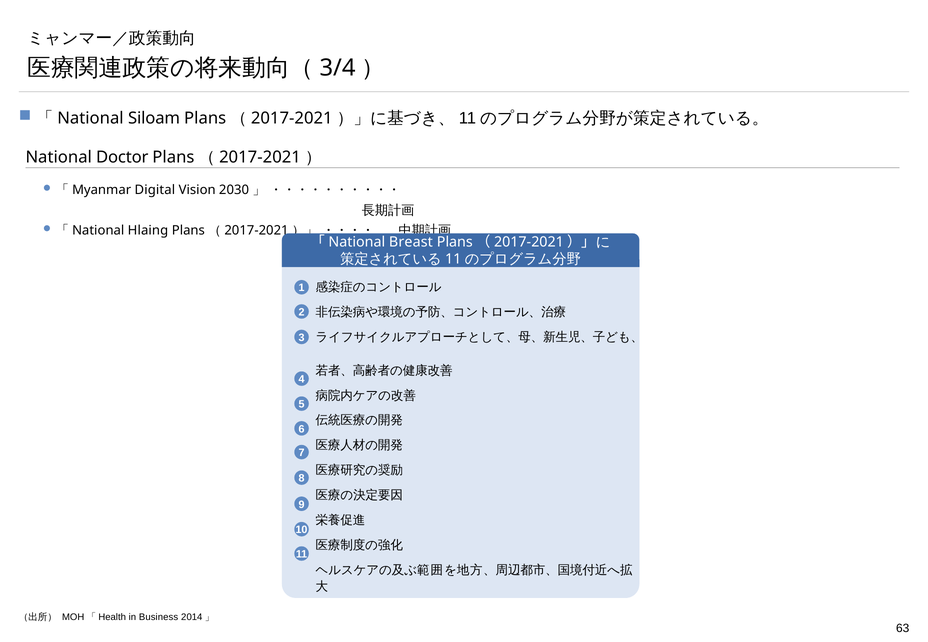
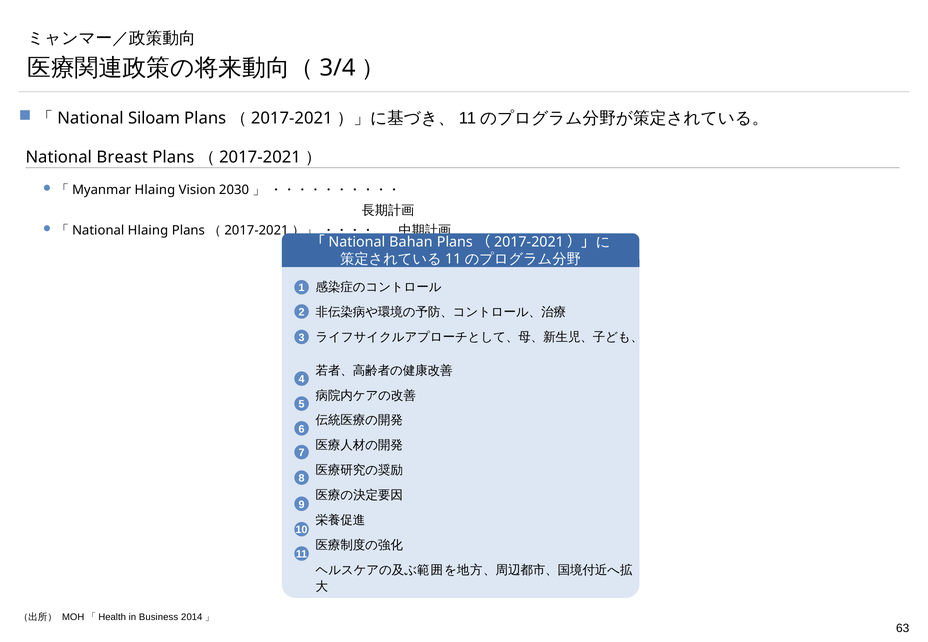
Doctor: Doctor -> Breast
Digital at (155, 190): Digital -> Hlaing
Breast: Breast -> Bahan
